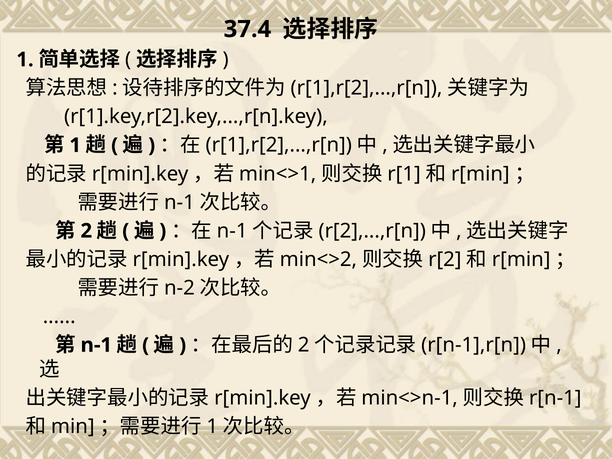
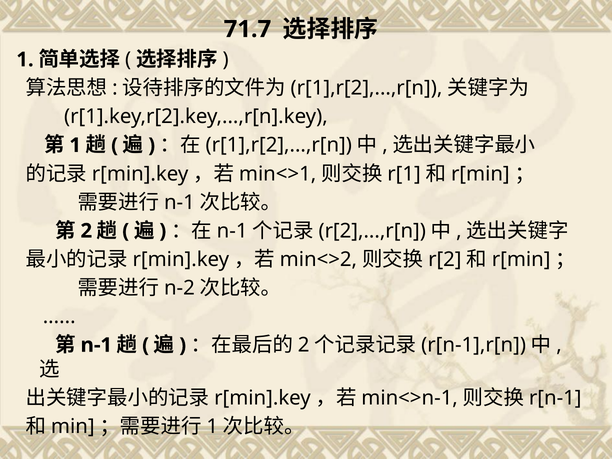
37.4: 37.4 -> 71.7
